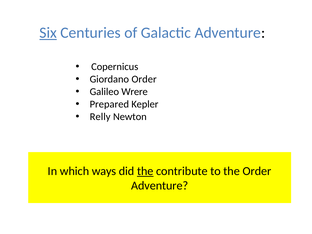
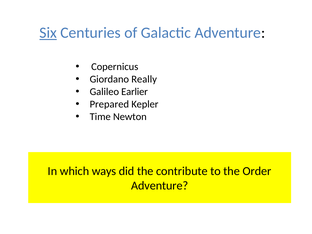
Giordano Order: Order -> Really
Wrere: Wrere -> Earlier
Relly: Relly -> Time
the at (145, 171) underline: present -> none
